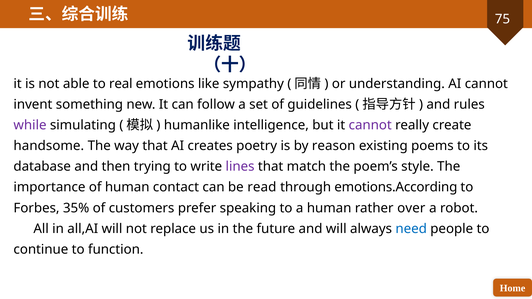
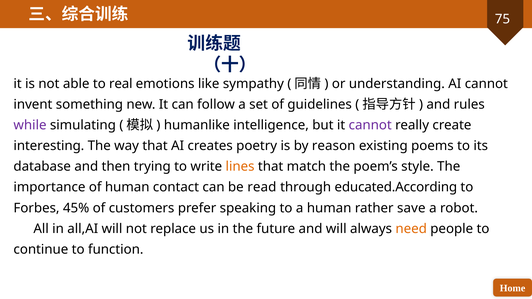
handsome: handsome -> interesting
lines colour: purple -> orange
emotions.According: emotions.According -> educated.According
35%: 35% -> 45%
over: over -> save
need colour: blue -> orange
